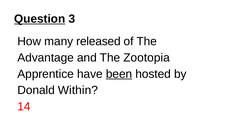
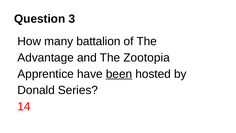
Question underline: present -> none
released: released -> battalion
Within: Within -> Series
